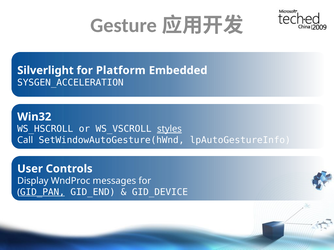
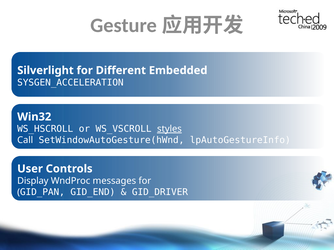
Platform: Platform -> Different
GID_PAN underline: present -> none
GID_DEVICE: GID_DEVICE -> GID_DRIVER
